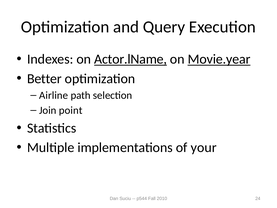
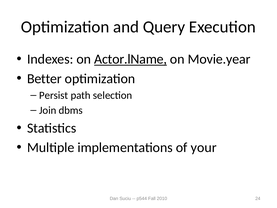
Movie.year underline: present -> none
Airline: Airline -> Persist
point: point -> dbms
